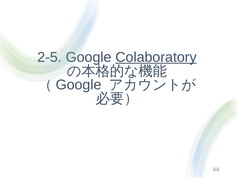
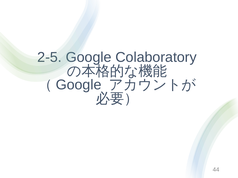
Colaboratory underline: present -> none
